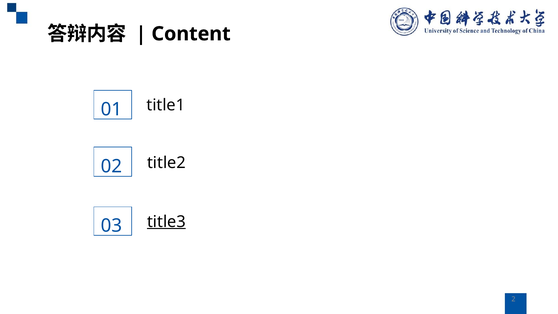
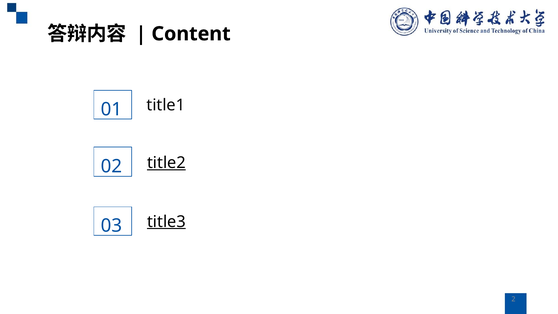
title2 underline: none -> present
